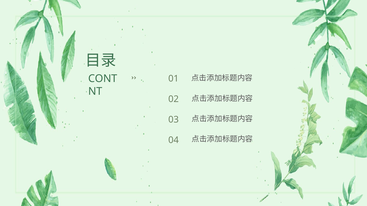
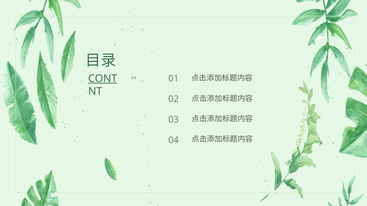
CONT underline: none -> present
